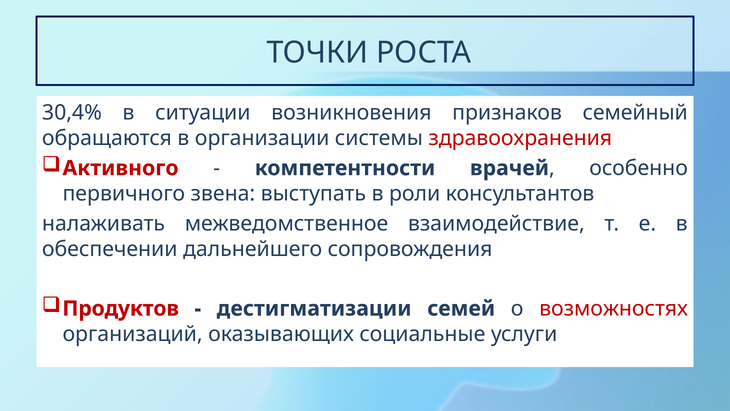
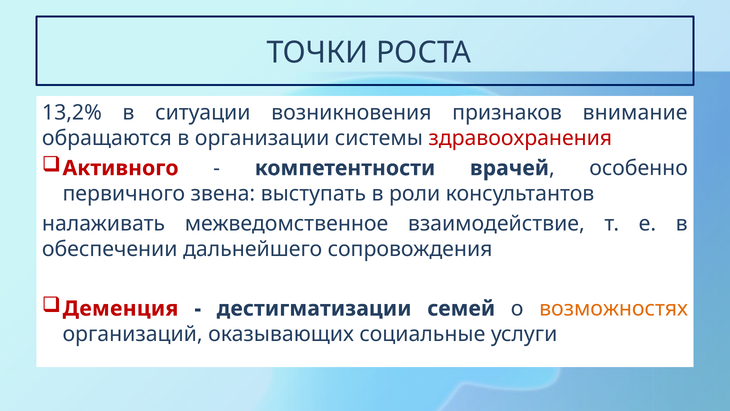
30,4%: 30,4% -> 13,2%
семейный: семейный -> внимание
Продуктов: Продуктов -> Деменция
возможностях colour: red -> orange
